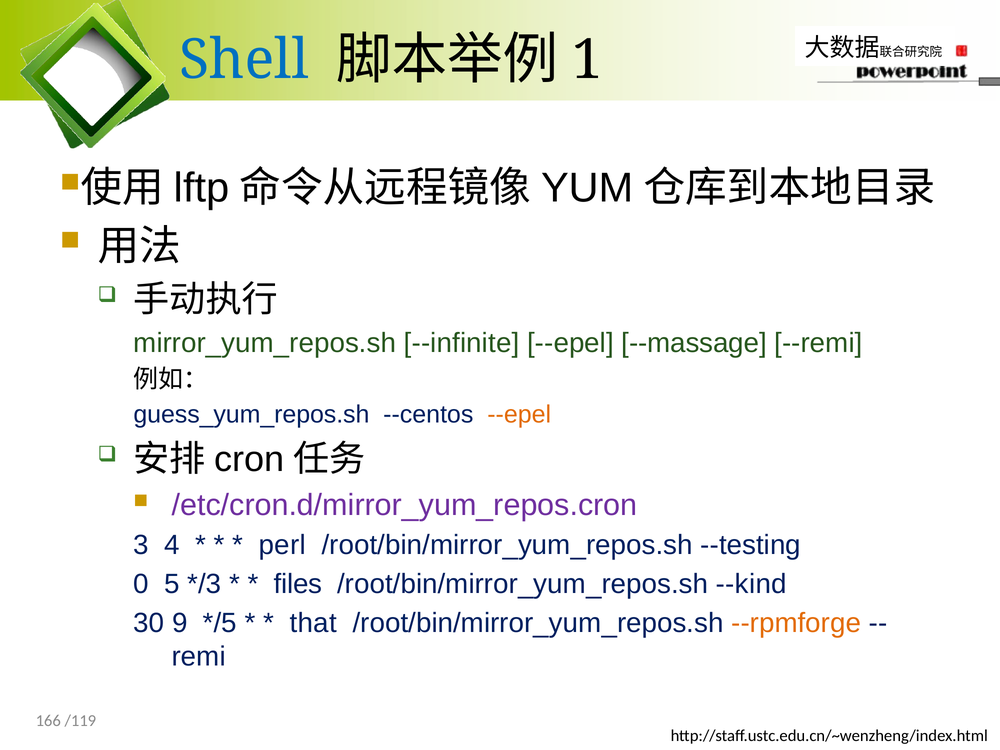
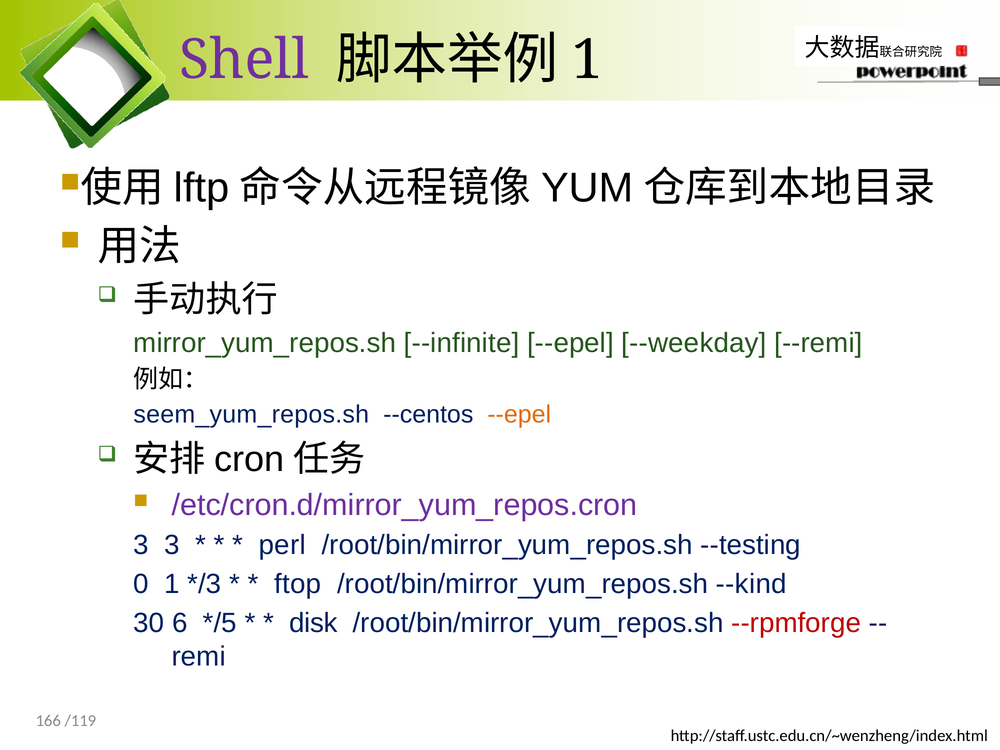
Shell colour: blue -> purple
--massage: --massage -> --weekday
guess_yum_repos.sh: guess_yum_repos.sh -> seem_yum_repos.sh
3 4: 4 -> 3
0 5: 5 -> 1
files: files -> ftop
9: 9 -> 6
that: that -> disk
--rpmforge colour: orange -> red
